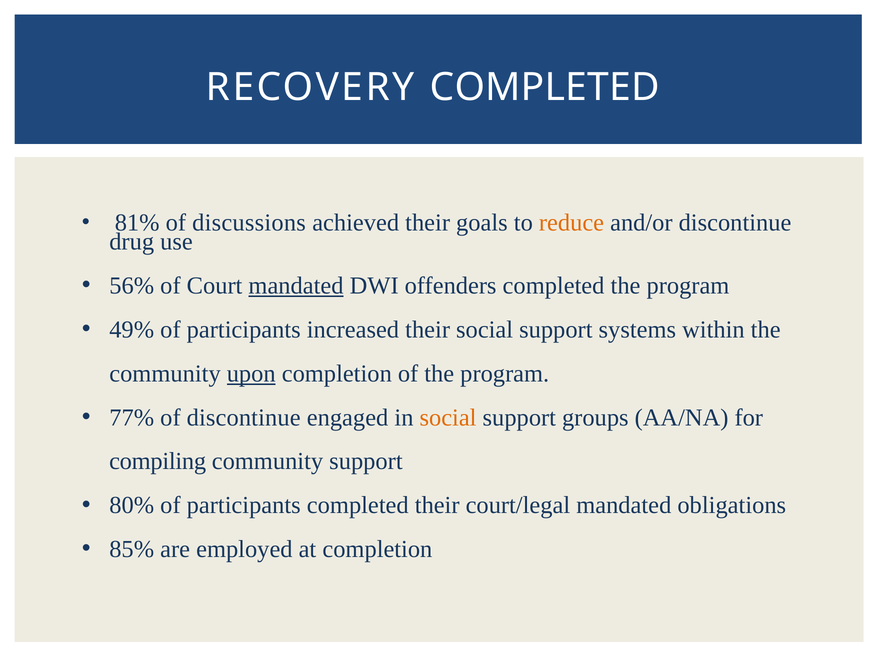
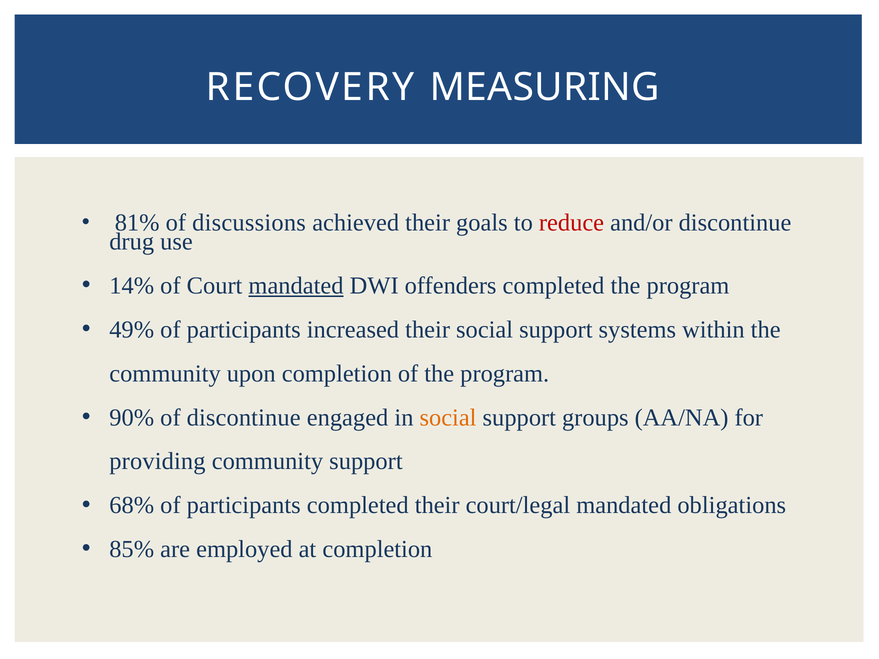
RECOVERY COMPLETED: COMPLETED -> MEASURING
reduce colour: orange -> red
56%: 56% -> 14%
upon underline: present -> none
77%: 77% -> 90%
compiling: compiling -> providing
80%: 80% -> 68%
